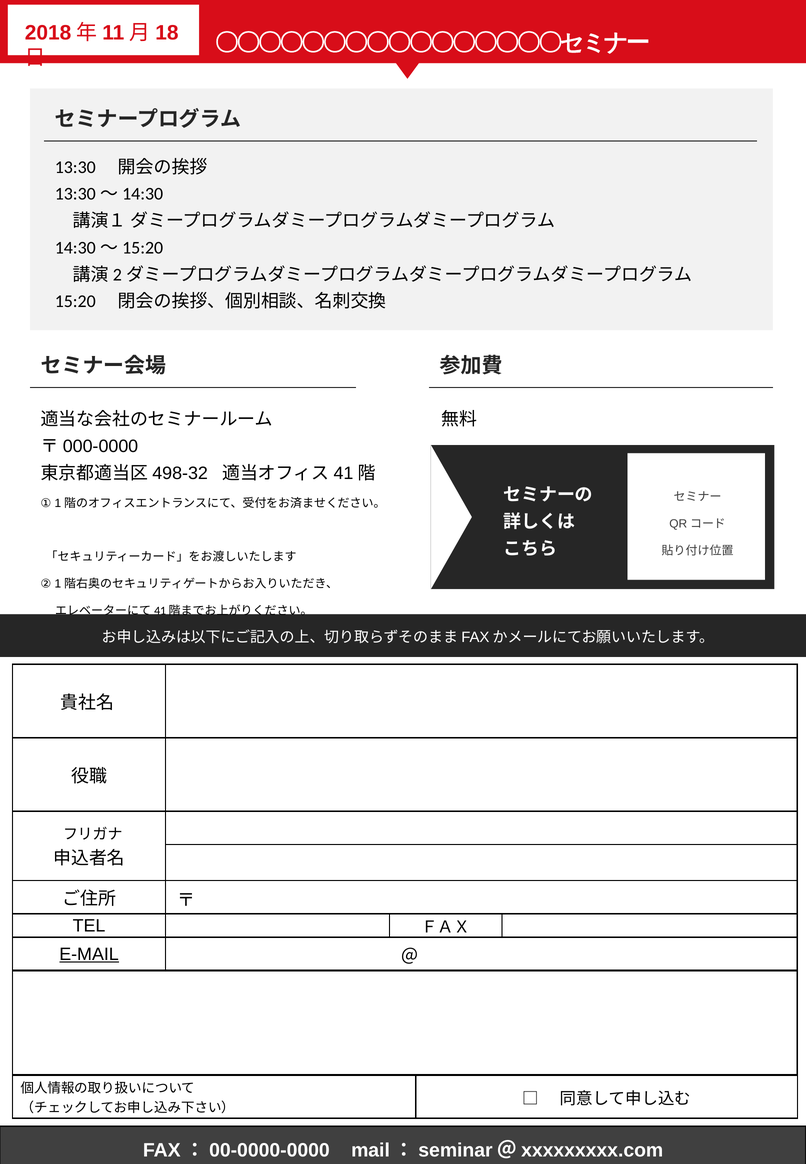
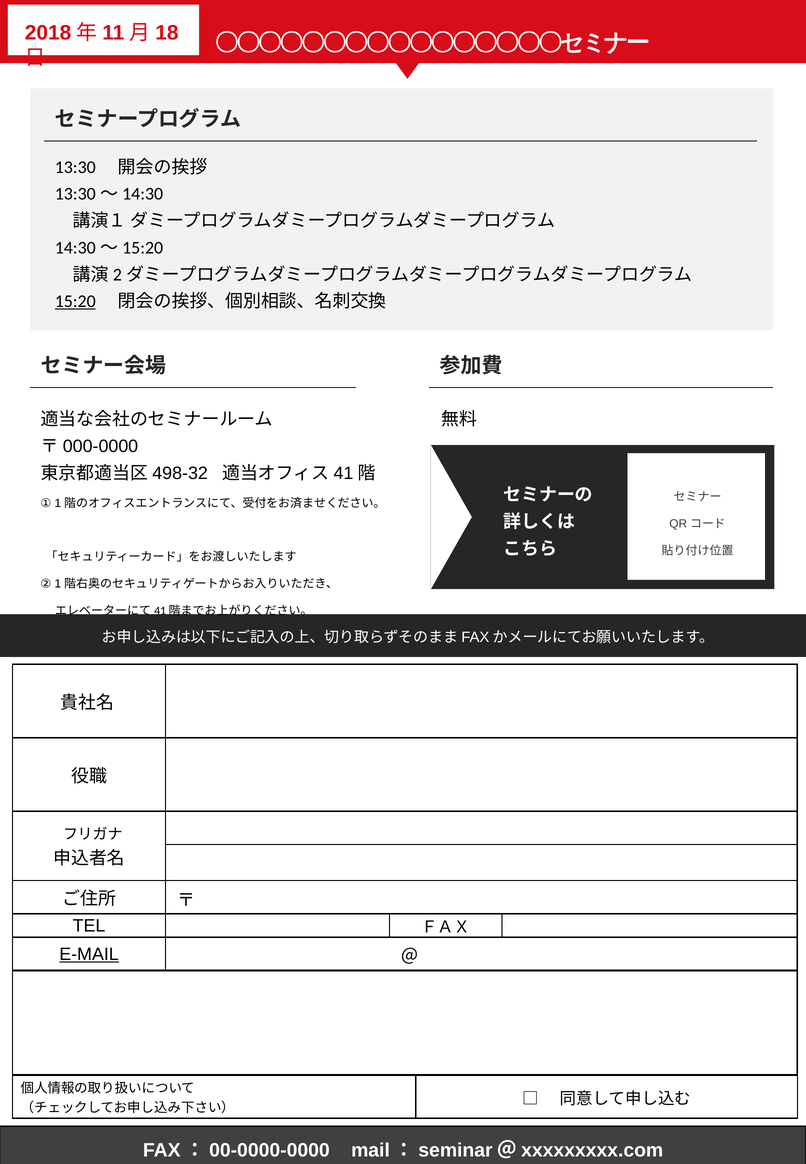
15:20 underline: none -> present
